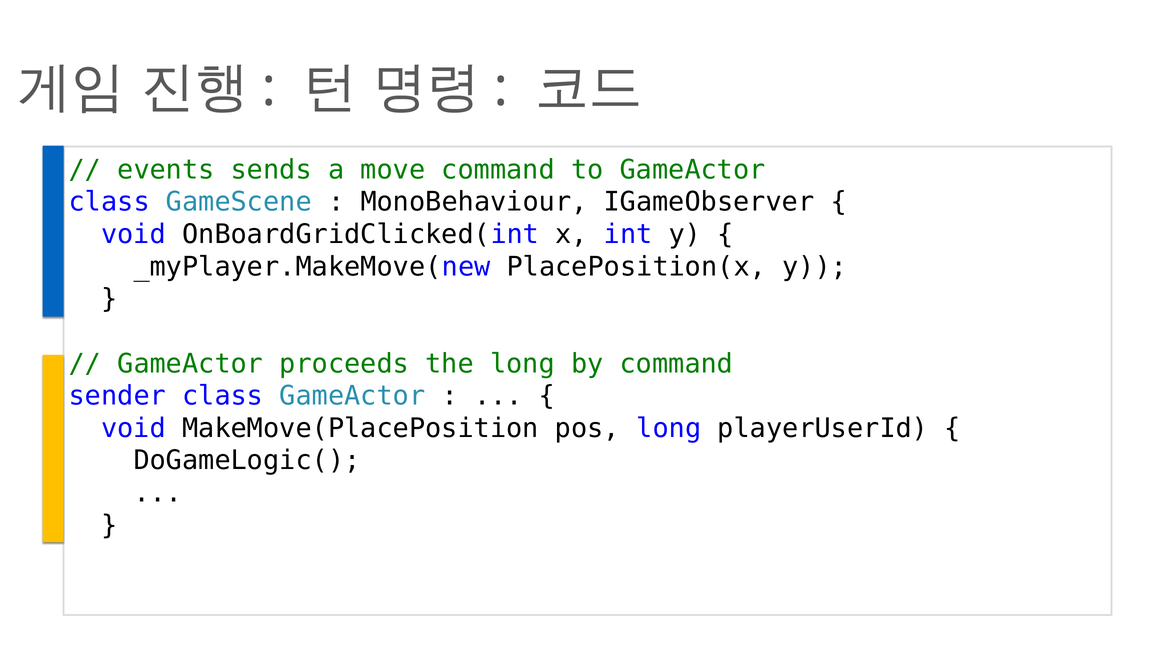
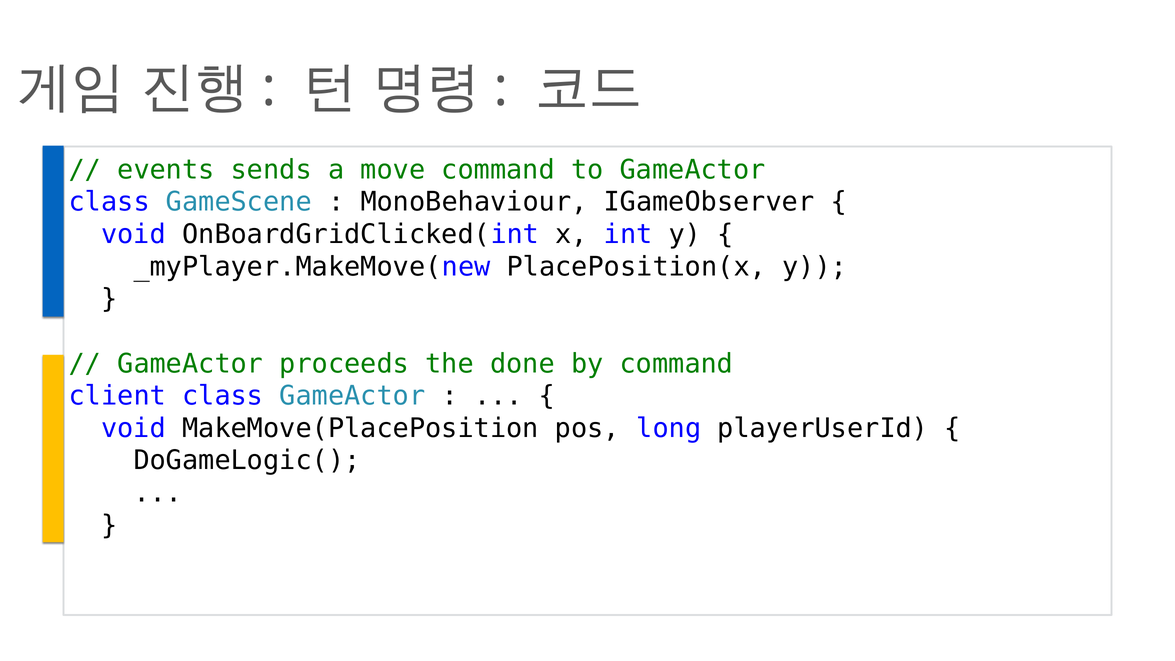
the long: long -> done
sender: sender -> client
